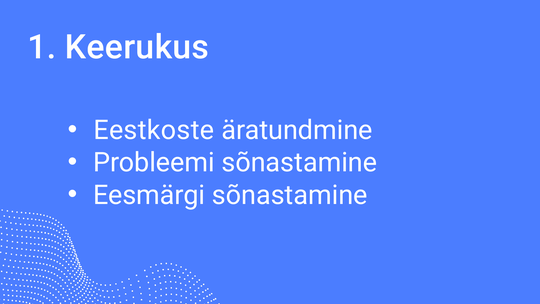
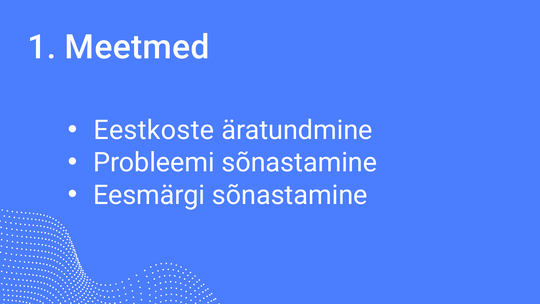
Keerukus: Keerukus -> Meetmed
